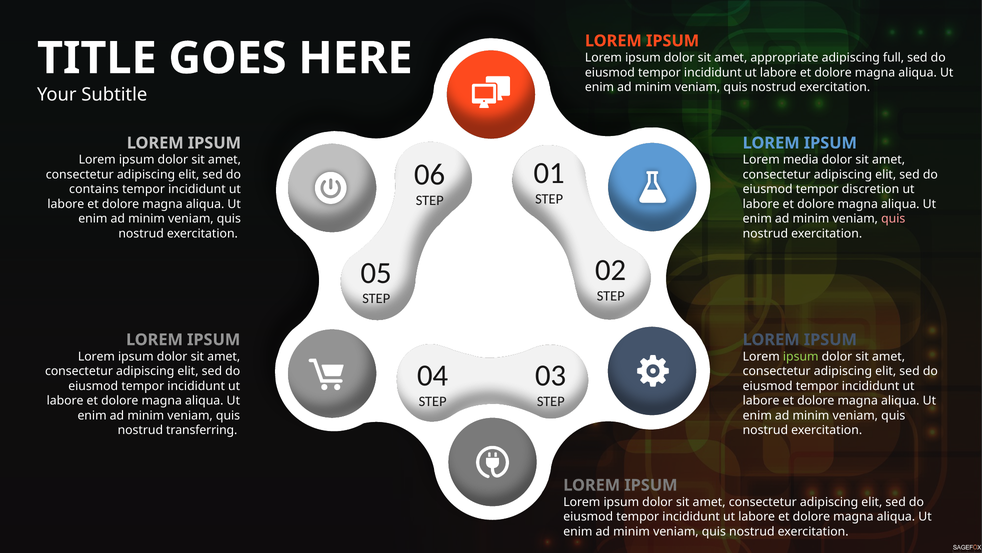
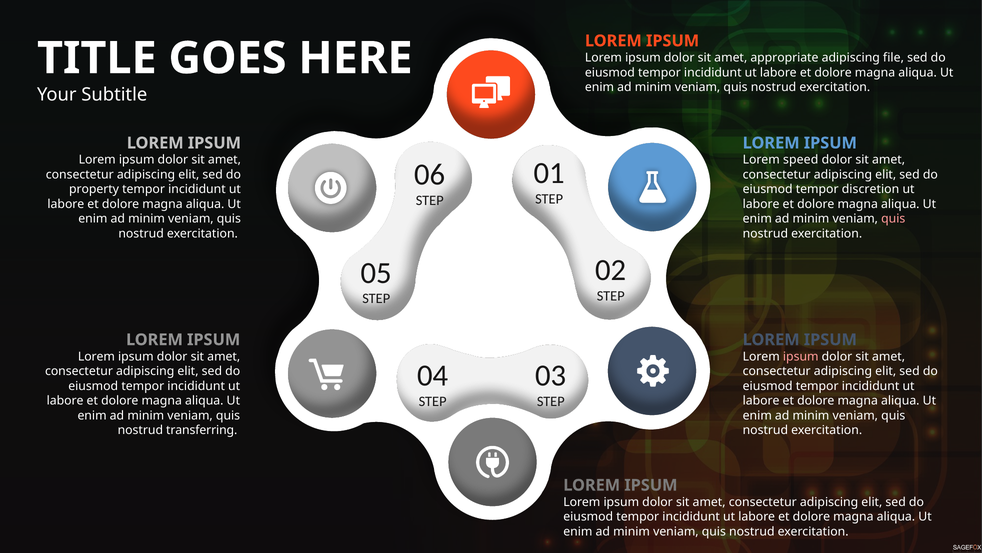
full: full -> file
media: media -> speed
contains: contains -> property
ipsum at (801, 356) colour: light green -> pink
